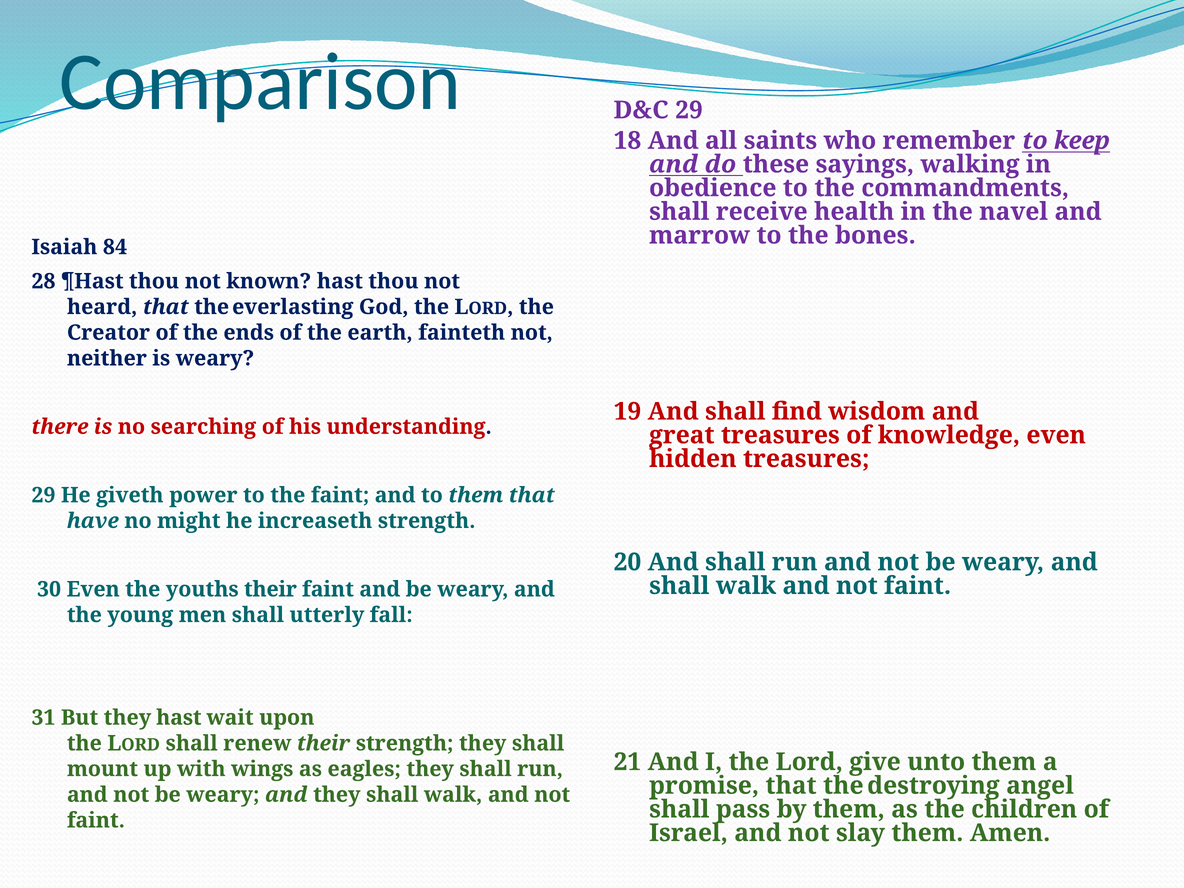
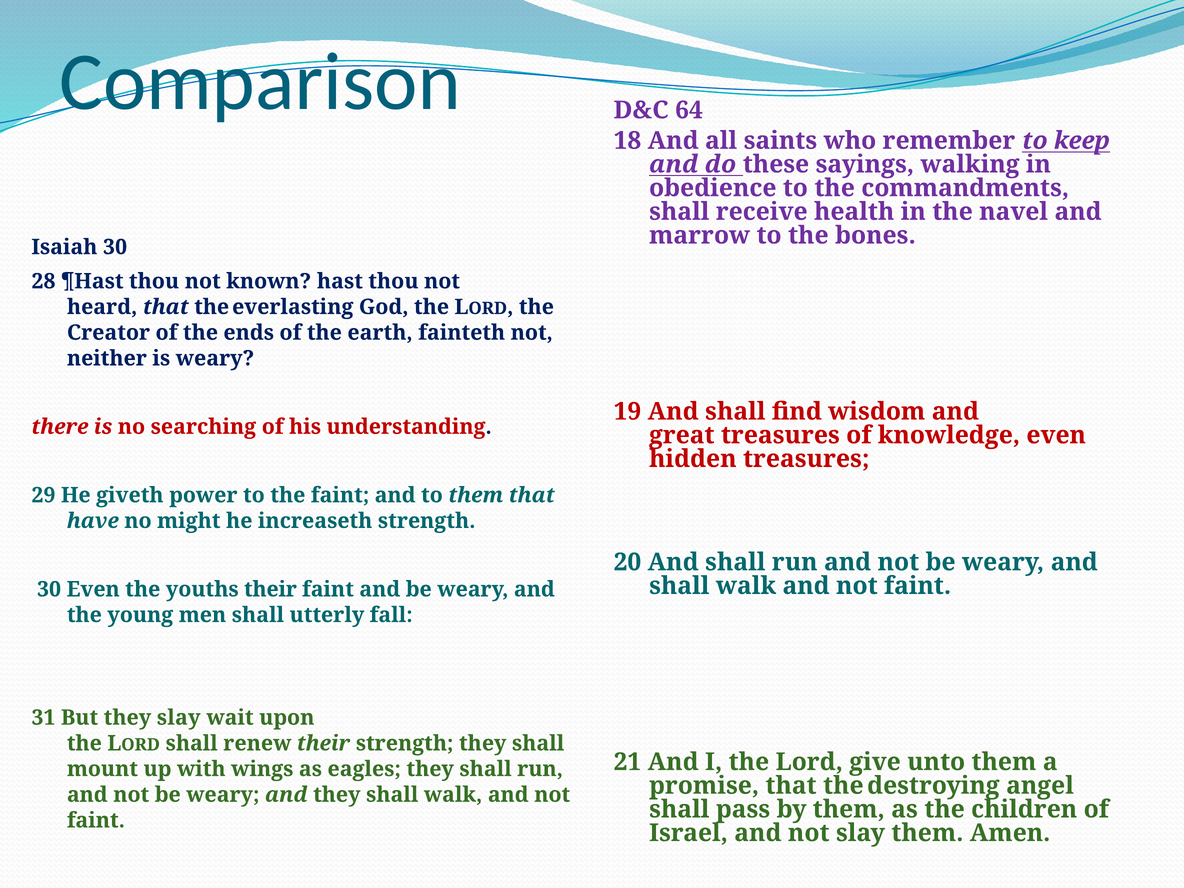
D&C 29: 29 -> 64
Isaiah 84: 84 -> 30
they hast: hast -> slay
